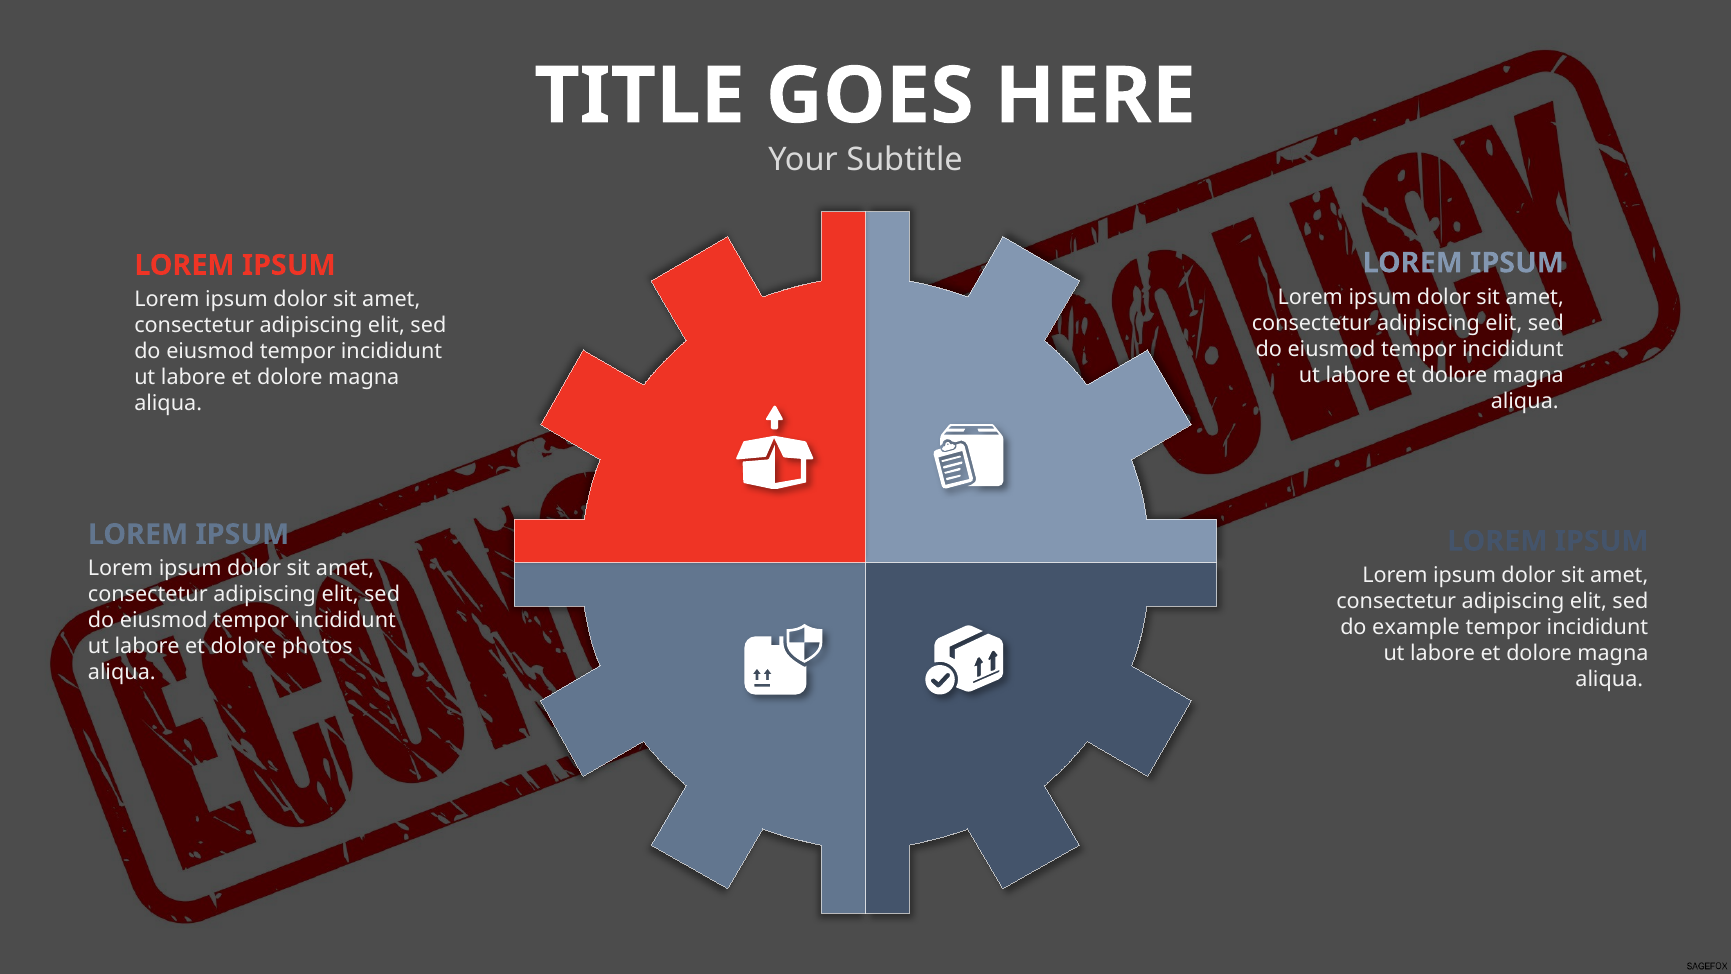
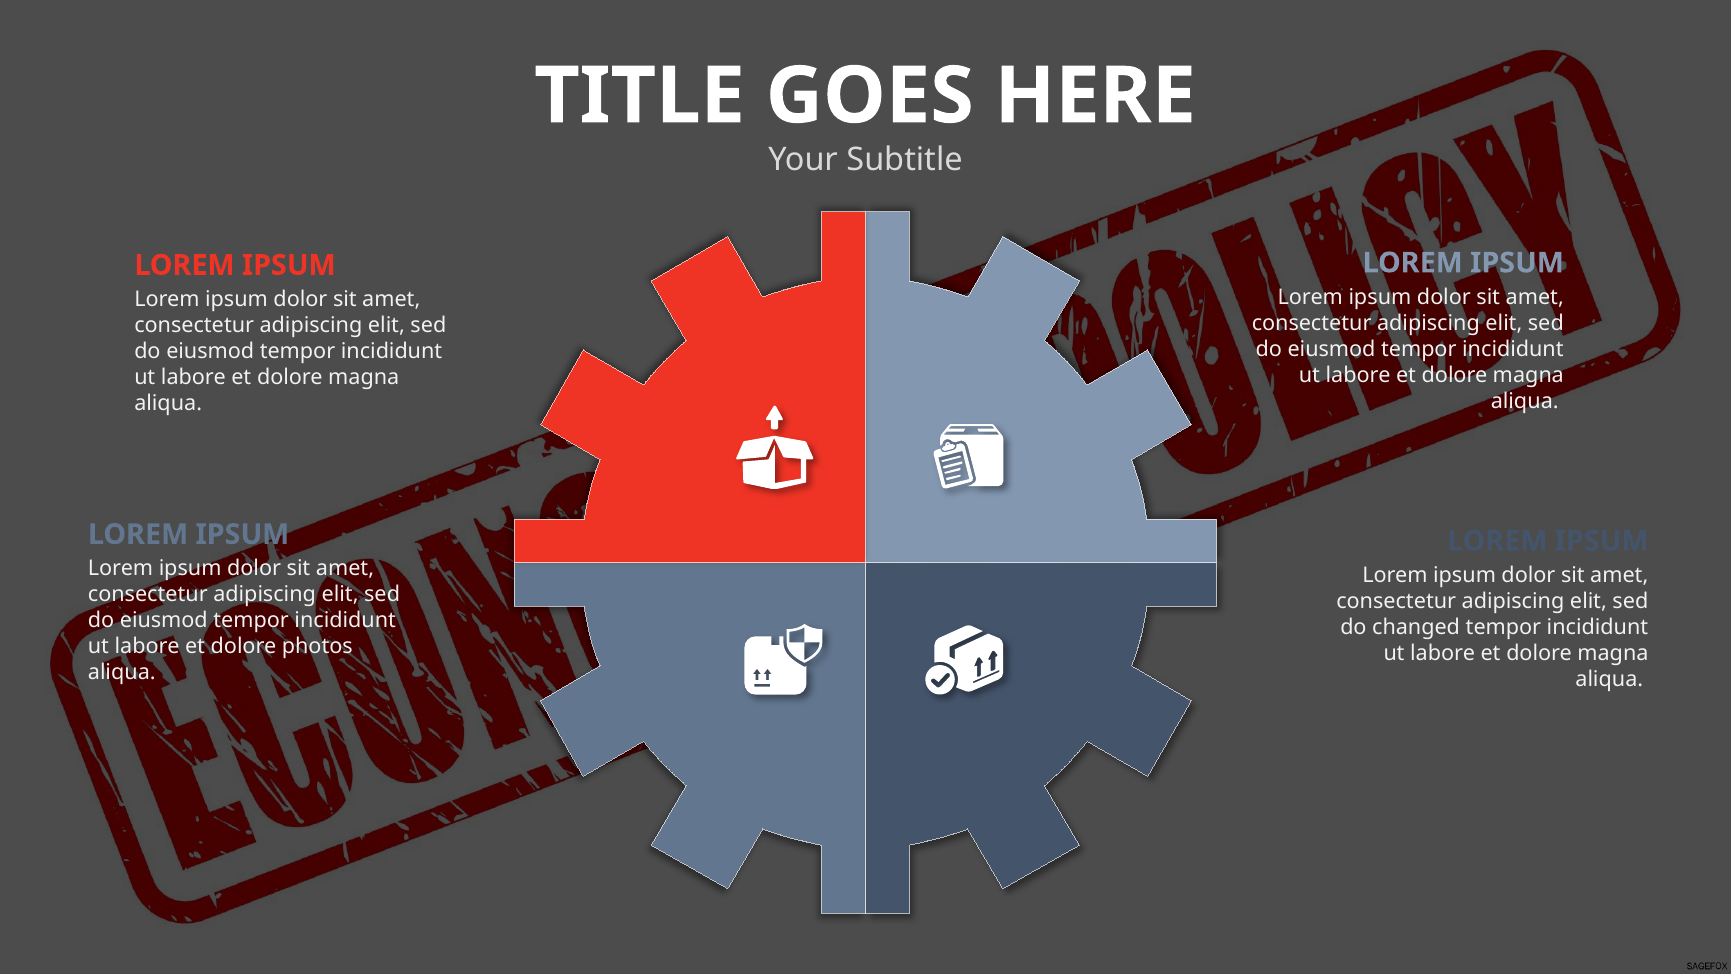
example: example -> changed
